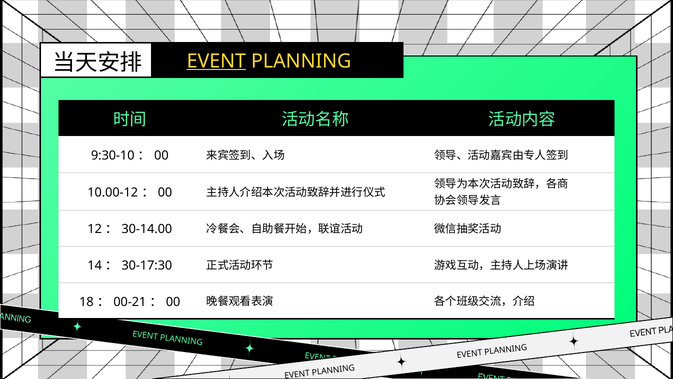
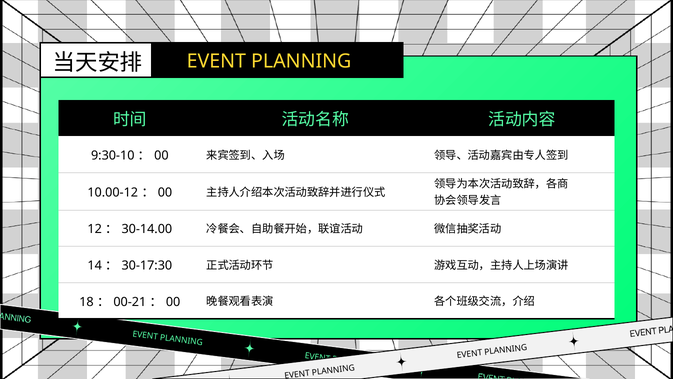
EVENT at (216, 61) underline: present -> none
